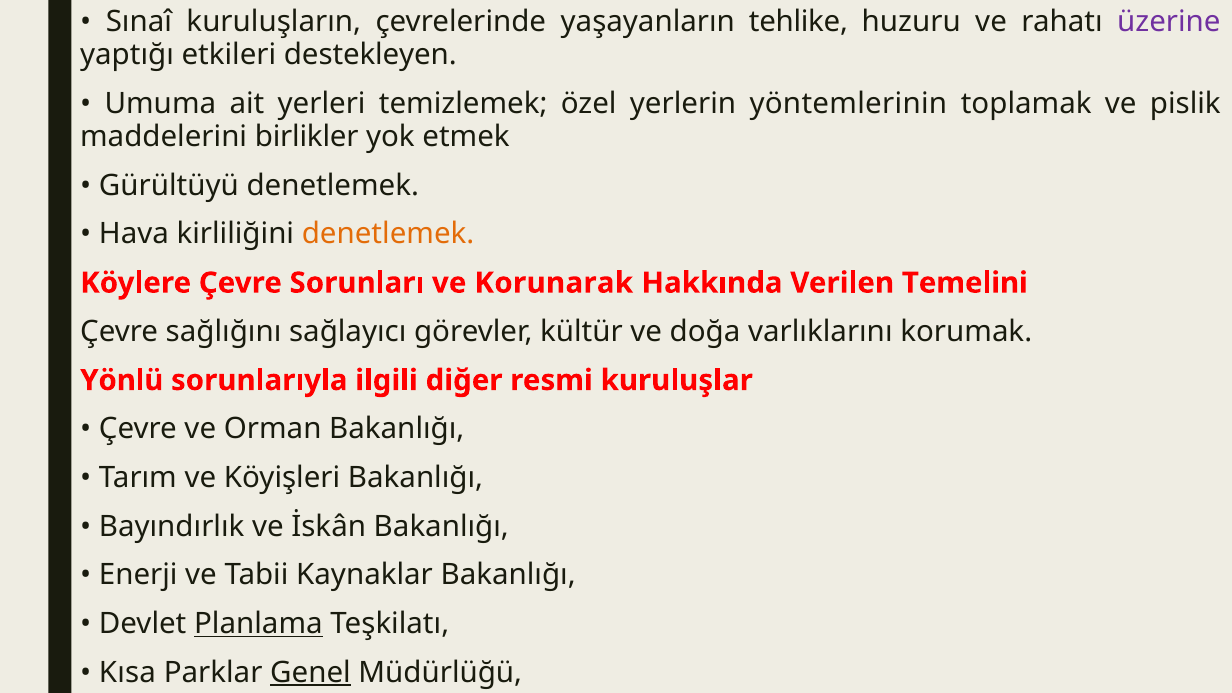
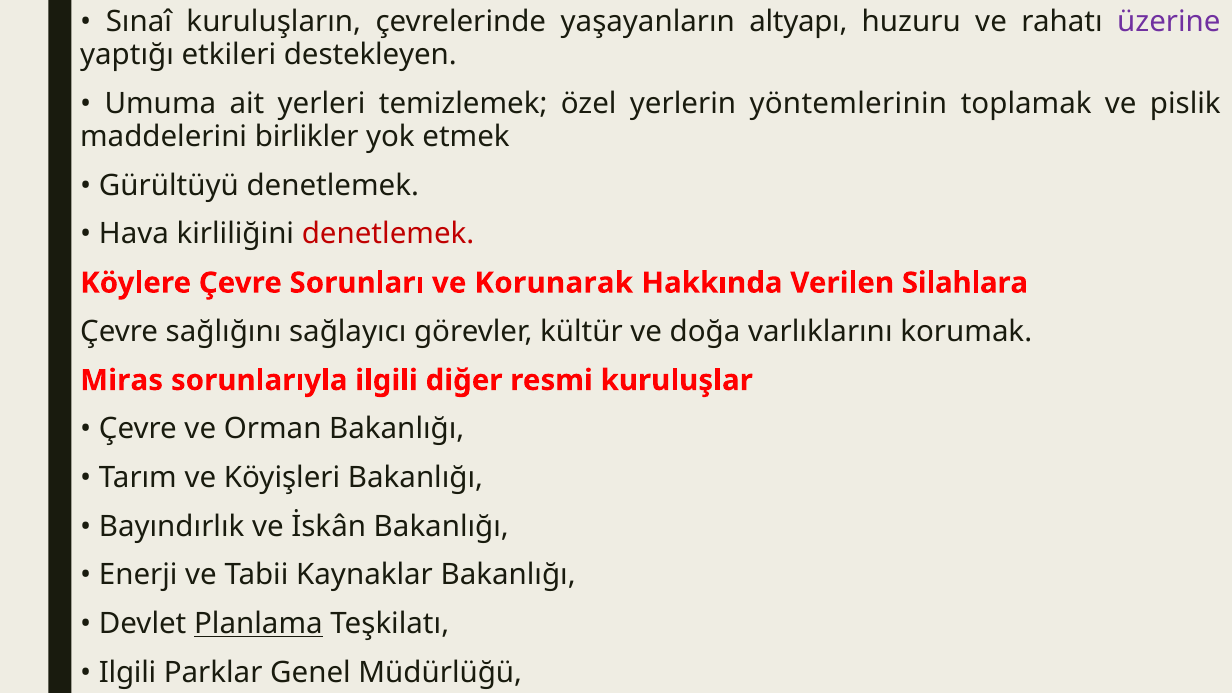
tehlike: tehlike -> altyapı
denetlemek at (388, 234) colour: orange -> red
Temelini: Temelini -> Silahlara
Yönlü: Yönlü -> Miras
Kısa at (127, 673): Kısa -> Ilgili
Genel underline: present -> none
